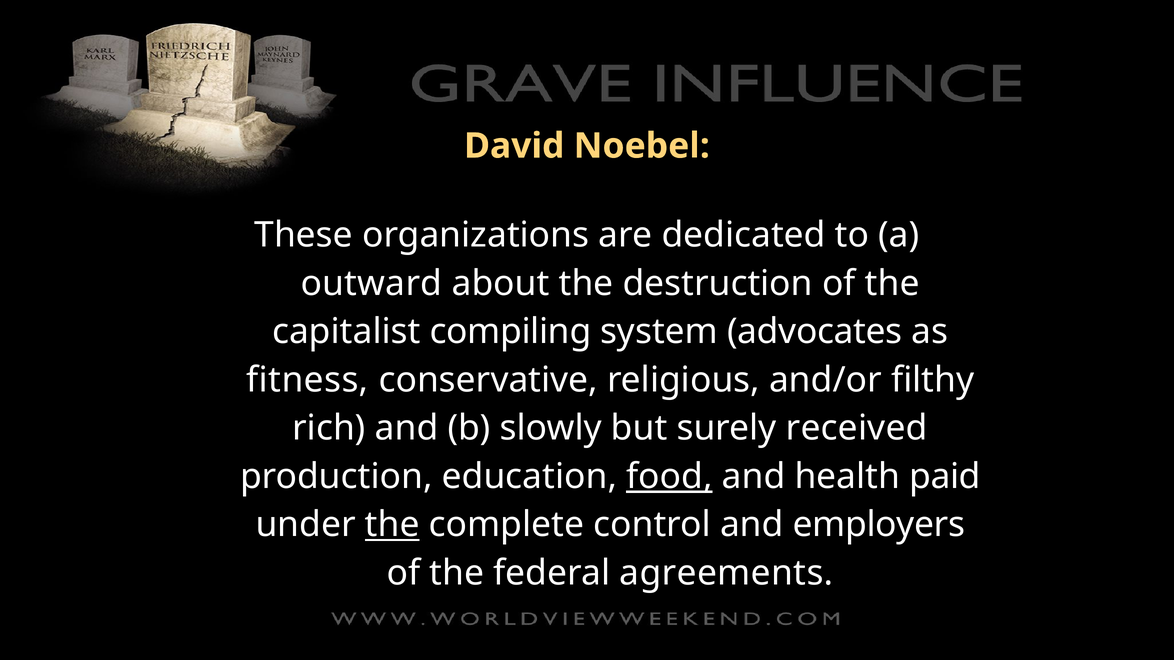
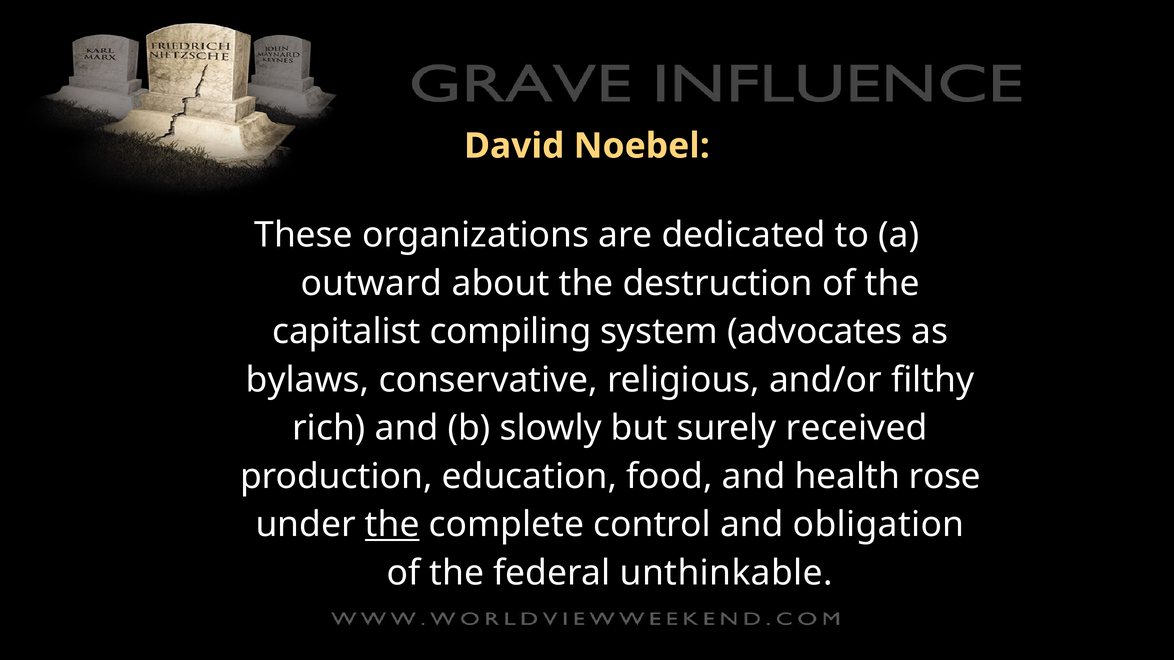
fitness: fitness -> bylaws
food underline: present -> none
paid: paid -> rose
employers: employers -> obligation
agreements: agreements -> unthinkable
